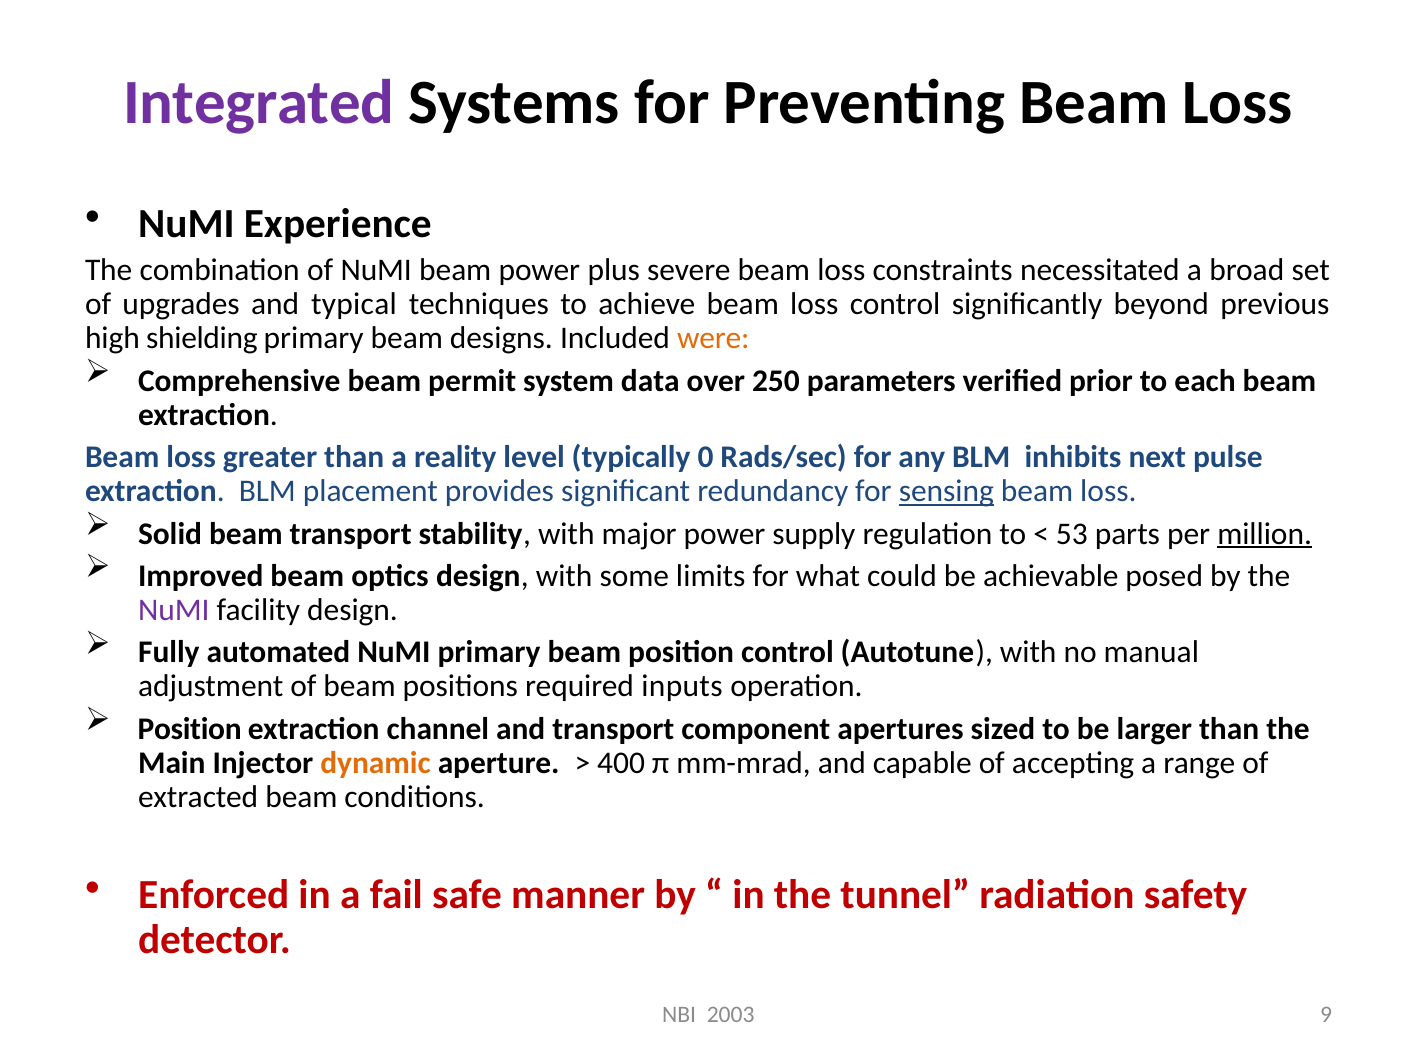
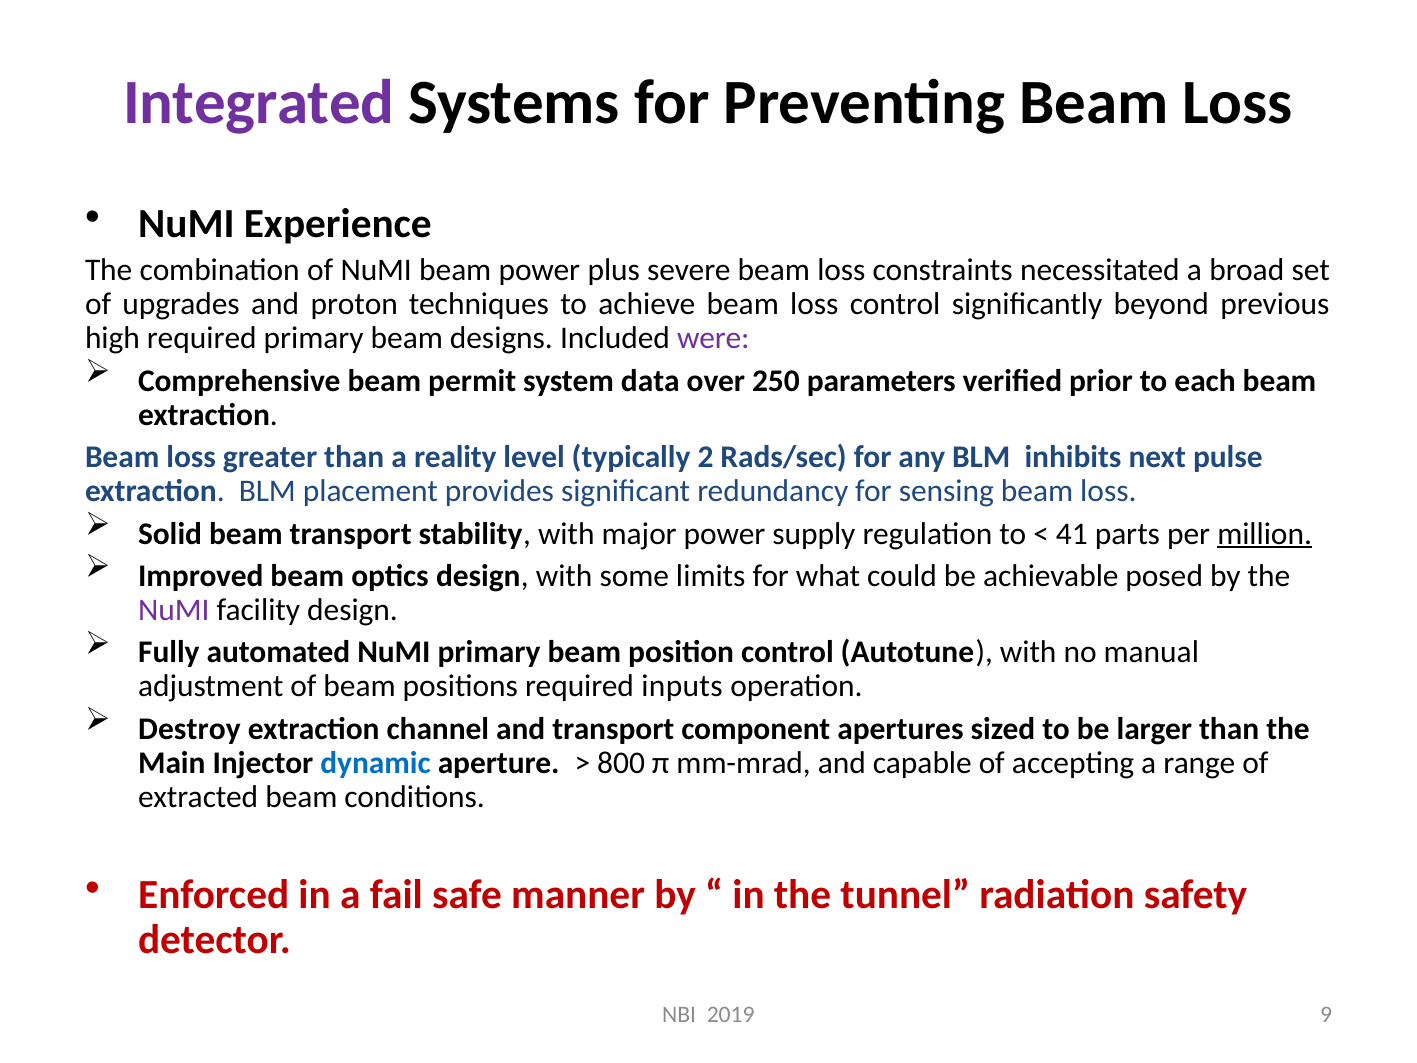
typical: typical -> proton
high shielding: shielding -> required
were colour: orange -> purple
0: 0 -> 2
sensing underline: present -> none
53: 53 -> 41
Position at (190, 729): Position -> Destroy
dynamic colour: orange -> blue
400: 400 -> 800
2003: 2003 -> 2019
